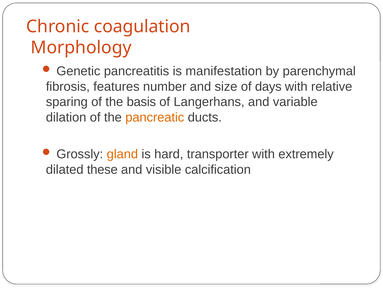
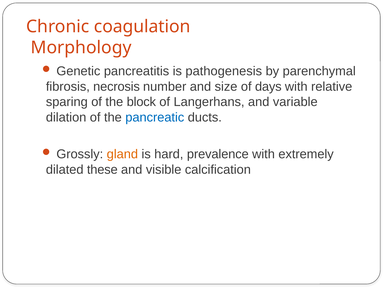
manifestation: manifestation -> pathogenesis
features: features -> necrosis
basis: basis -> block
pancreatic colour: orange -> blue
transporter: transporter -> prevalence
